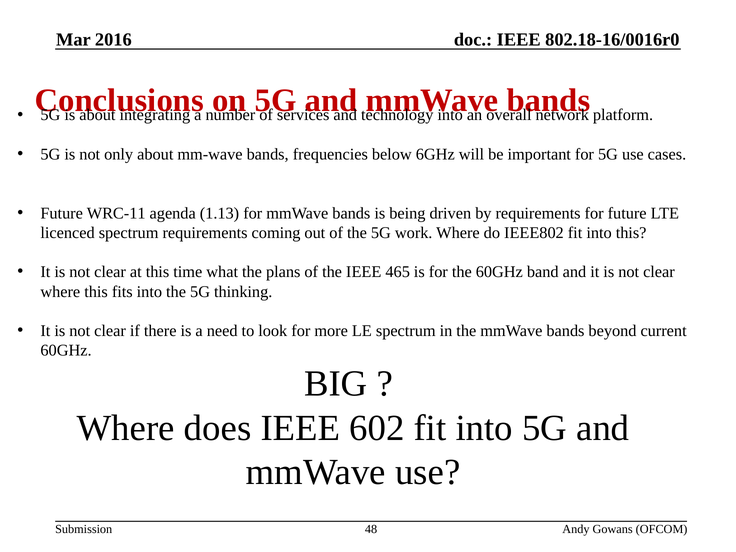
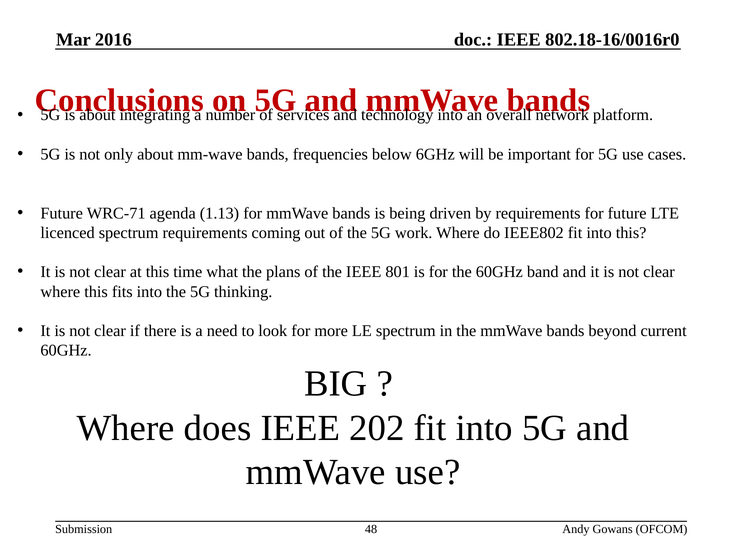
WRC-11: WRC-11 -> WRC-71
465: 465 -> 801
602: 602 -> 202
